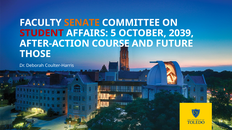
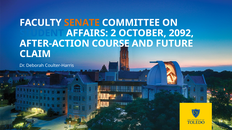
STUDENT colour: red -> blue
5: 5 -> 2
2039: 2039 -> 2092
THOSE: THOSE -> CLAIM
